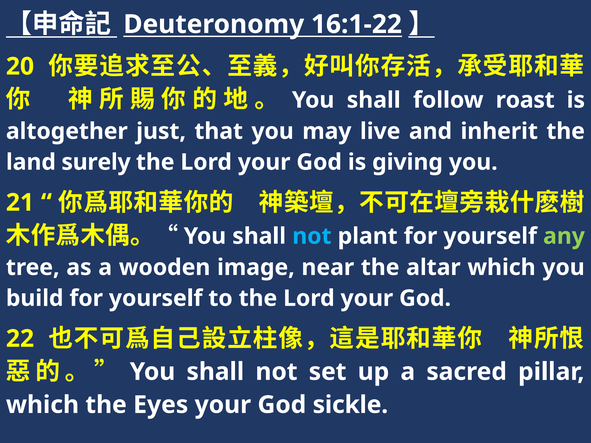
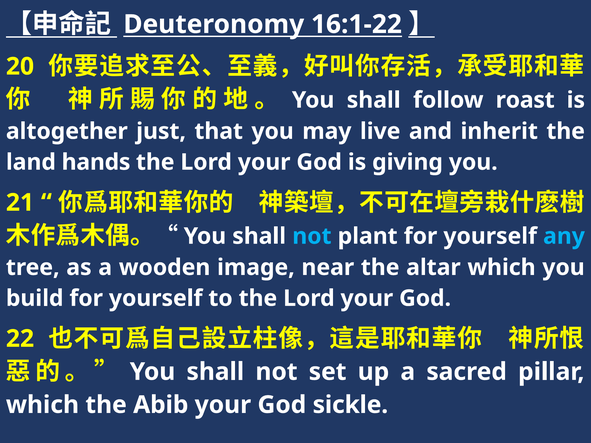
surely: surely -> hands
any colour: light green -> light blue
Eyes: Eyes -> Abib
